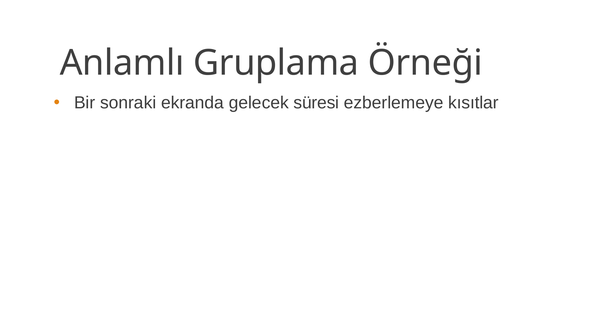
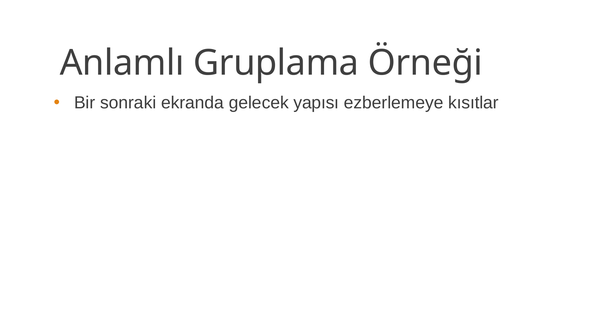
süresi: süresi -> yapısı
